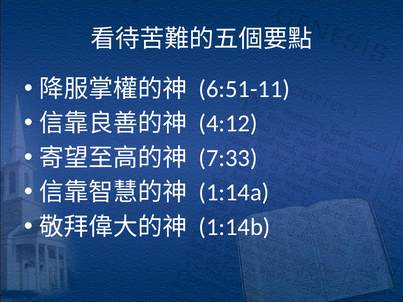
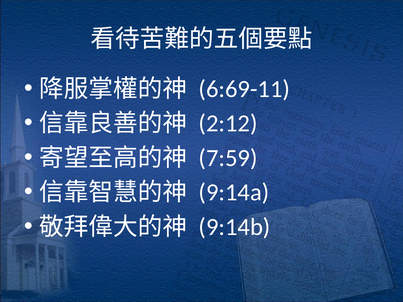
6:51-11: 6:51-11 -> 6:69-11
4:12: 4:12 -> 2:12
7:33: 7:33 -> 7:59
1:14a: 1:14a -> 9:14a
1:14b: 1:14b -> 9:14b
